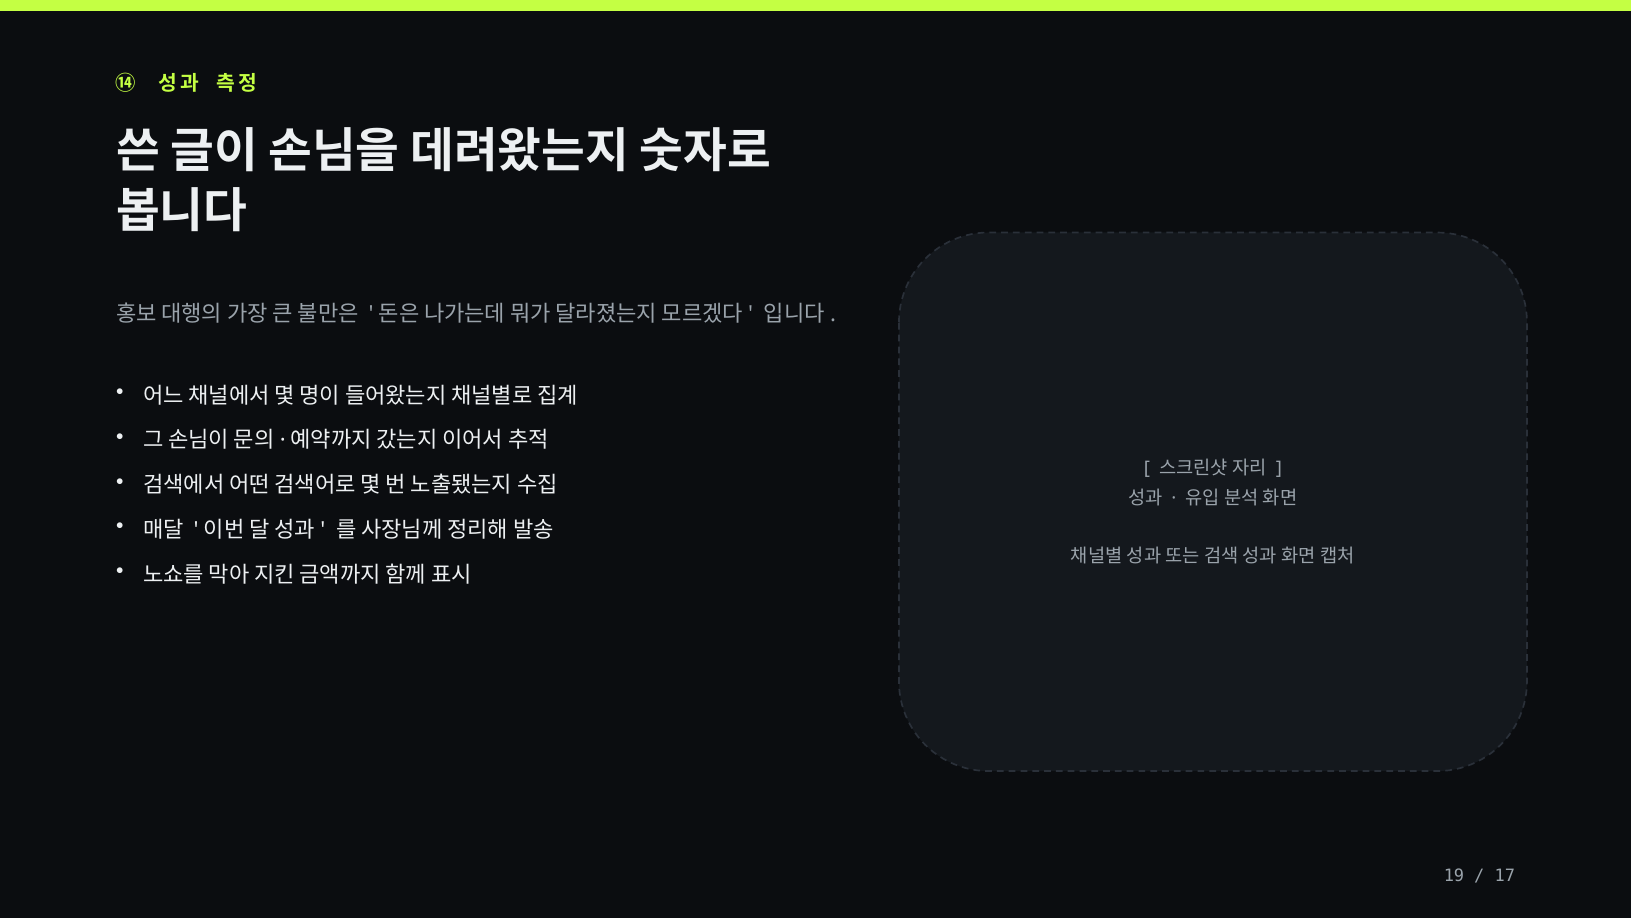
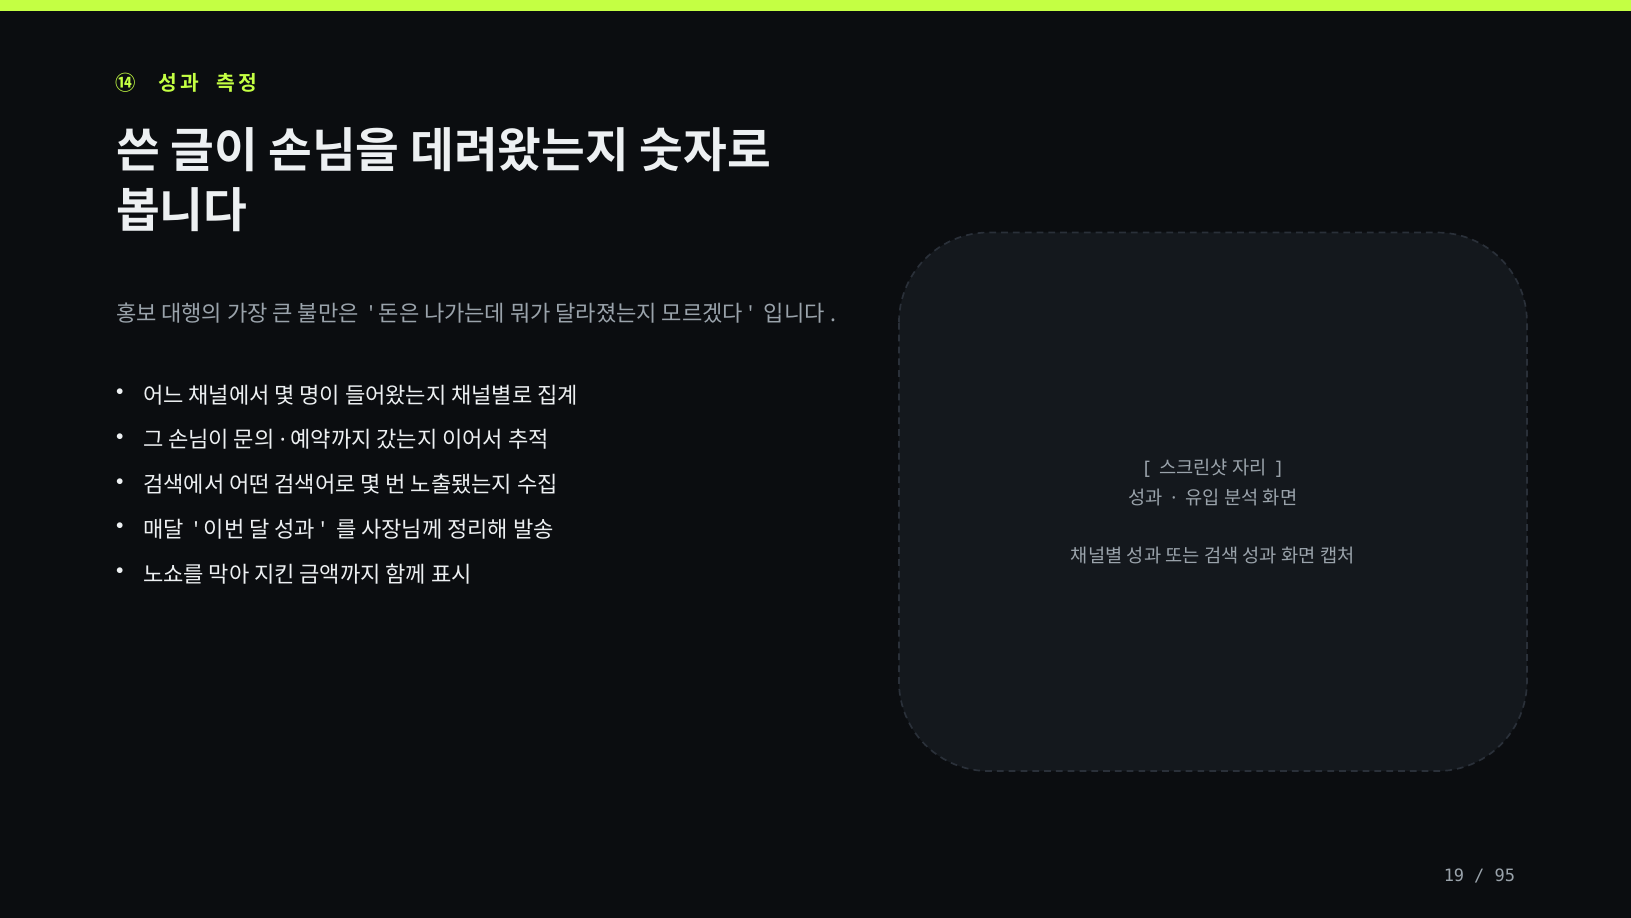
17: 17 -> 95
